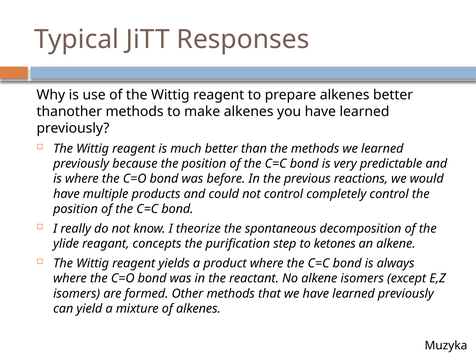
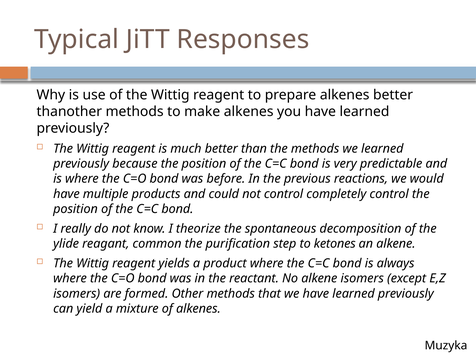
concepts: concepts -> common
